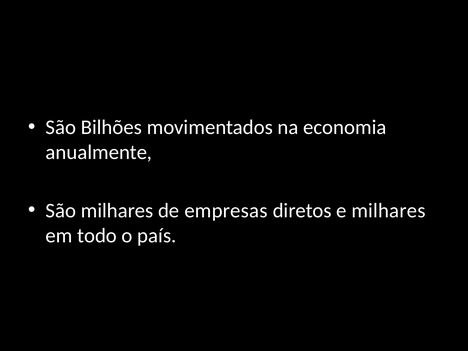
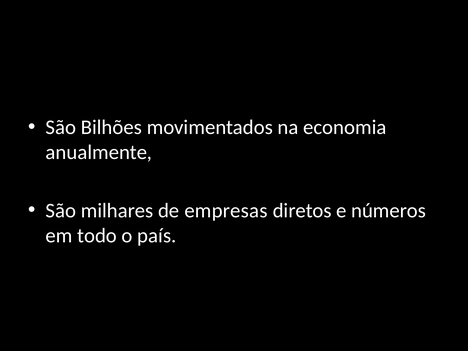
e milhares: milhares -> números
